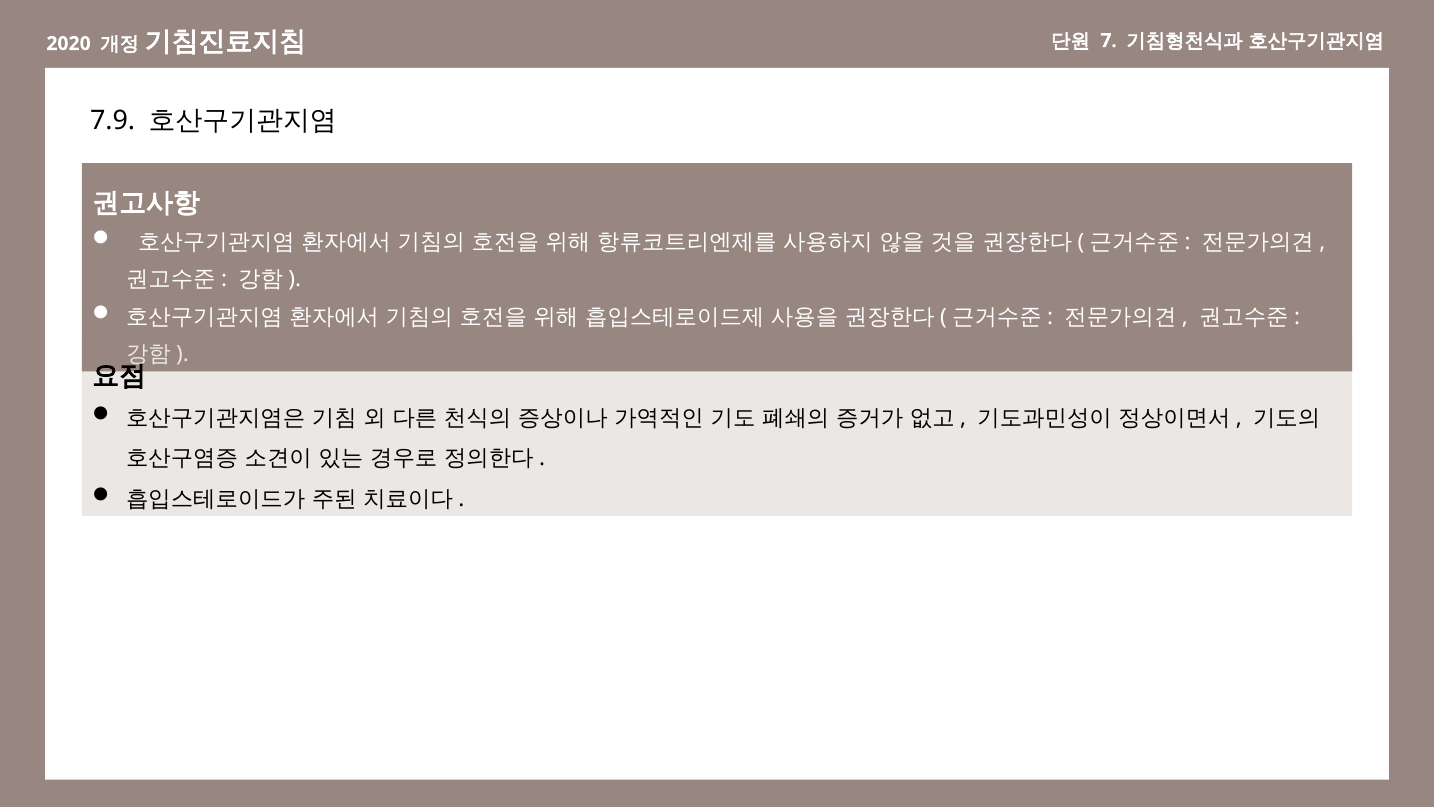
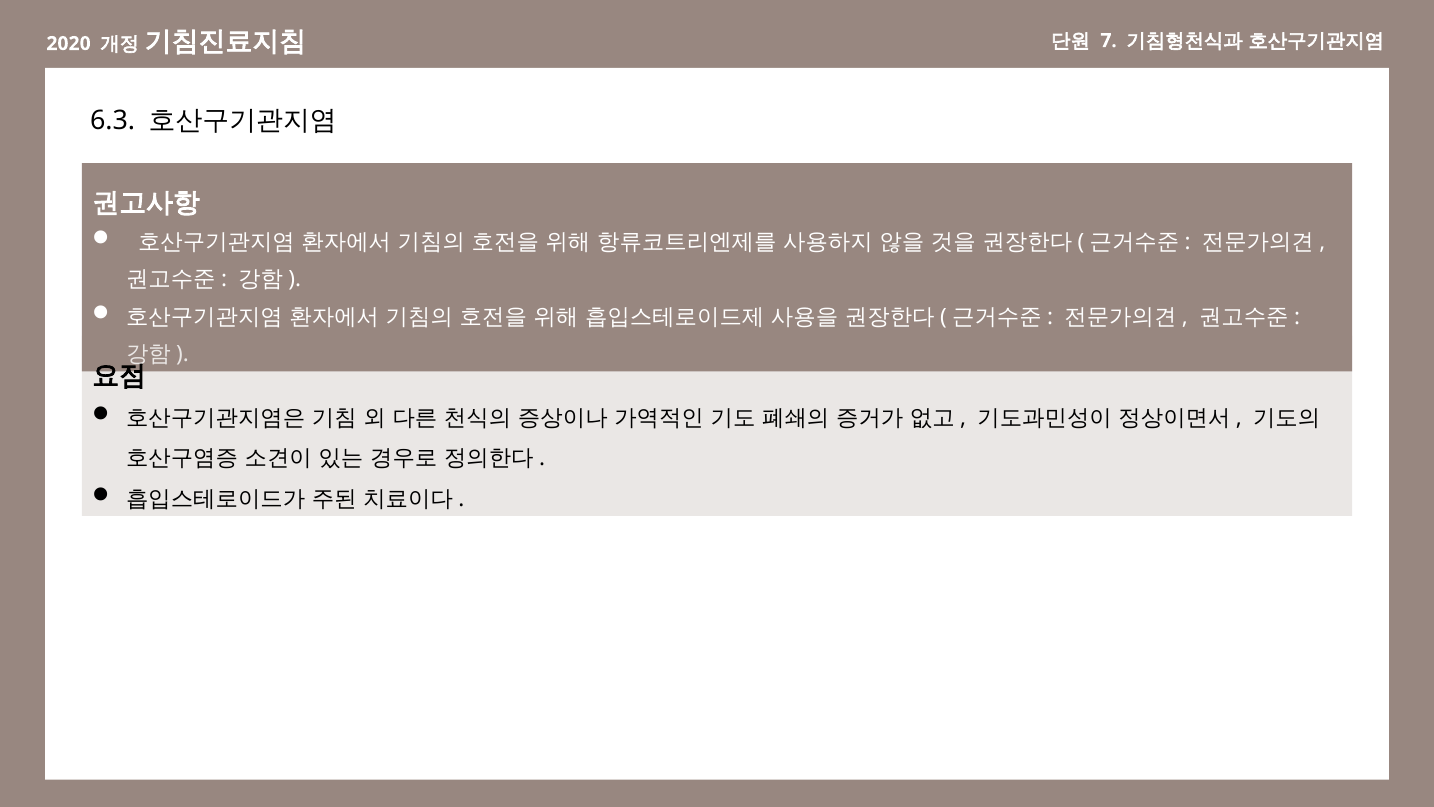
7.9: 7.9 -> 6.3
